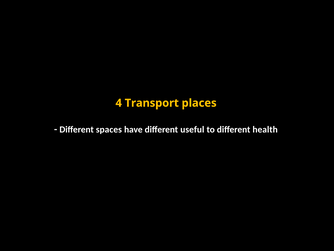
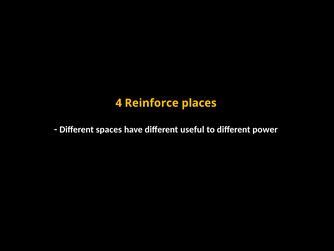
Transport: Transport -> Reinforce
health: health -> power
